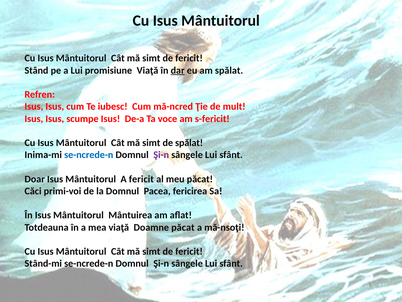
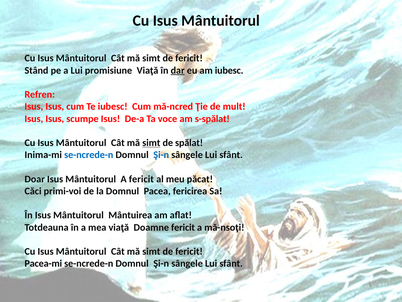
am spălat: spălat -> iubesc
s-fericit: s-fericit -> s-spălat
simt at (151, 143) underline: none -> present
Şi-n at (161, 155) colour: purple -> blue
Doamne păcat: păcat -> fericit
Stând-mi: Stând-mi -> Pacea-mi
